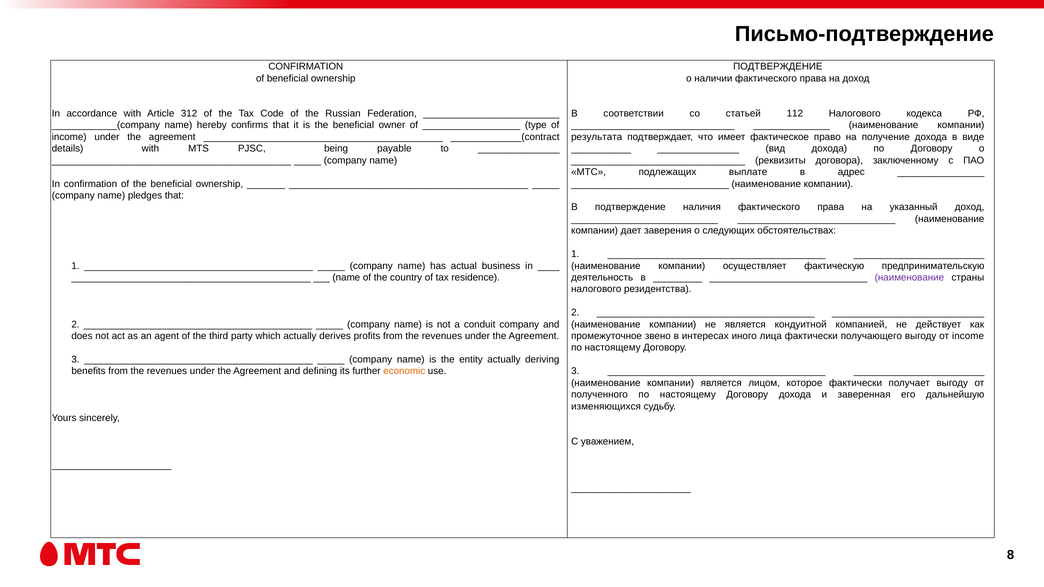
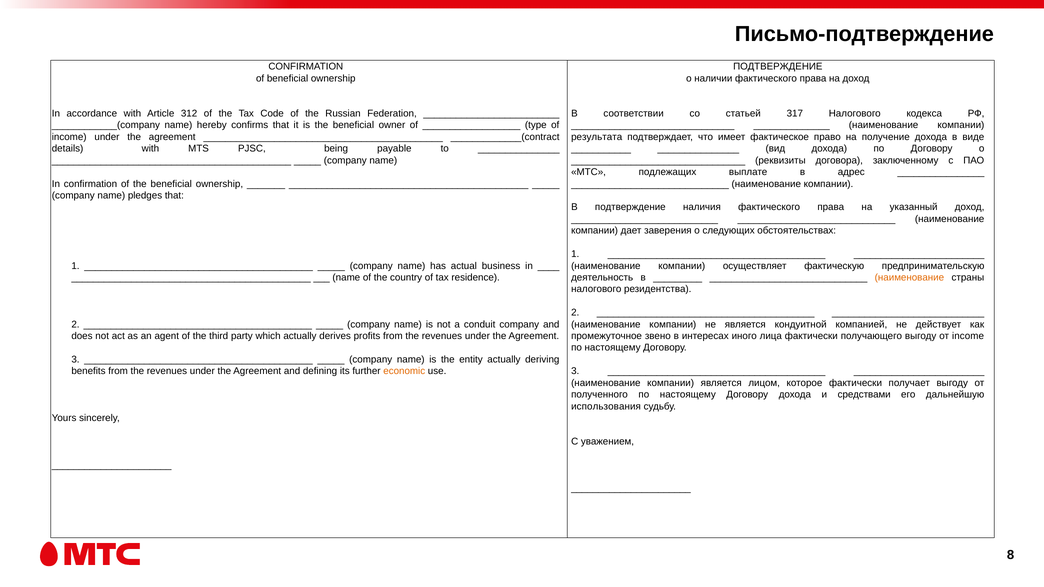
112: 112 -> 317
наименование at (909, 278) colour: purple -> orange
заверенная: заверенная -> средствами
изменяющихся: изменяющихся -> использования
